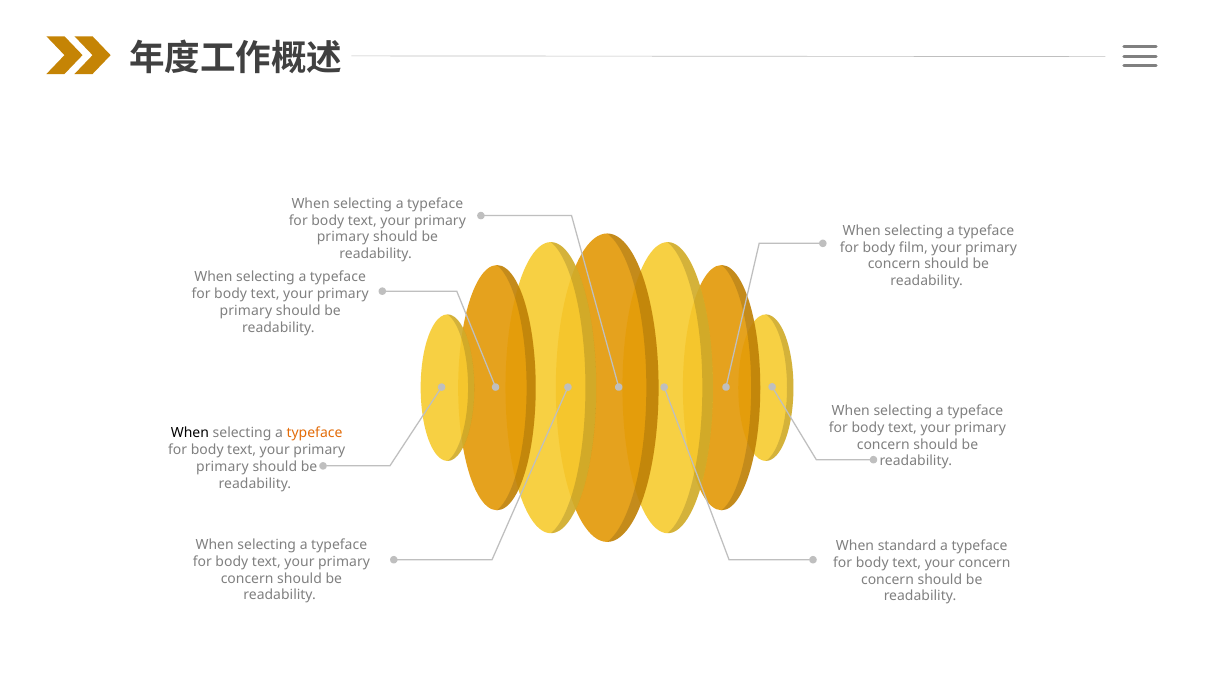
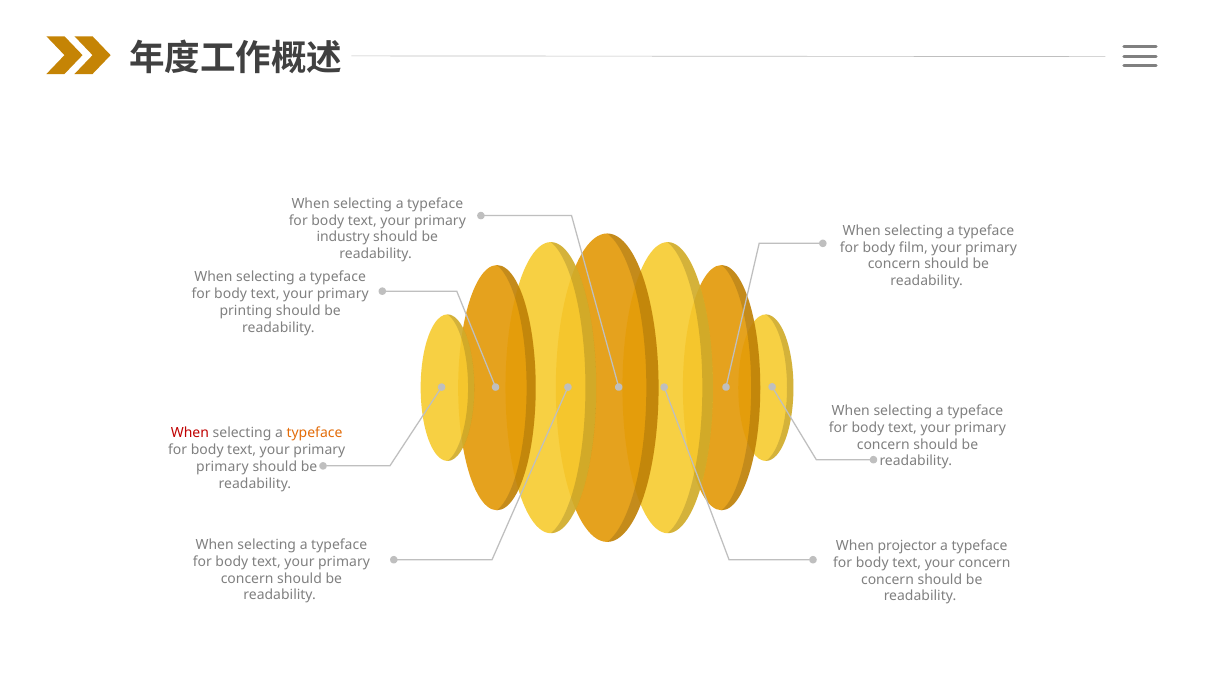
primary at (343, 237): primary -> industry
primary at (246, 310): primary -> printing
When at (190, 433) colour: black -> red
standard: standard -> projector
